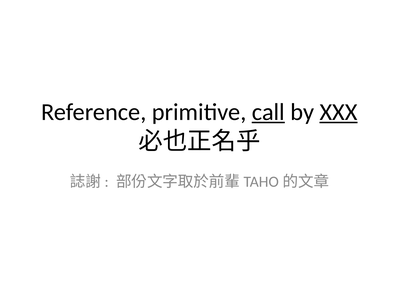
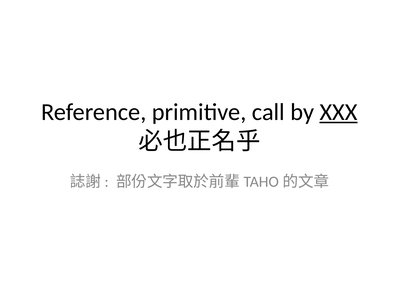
call underline: present -> none
